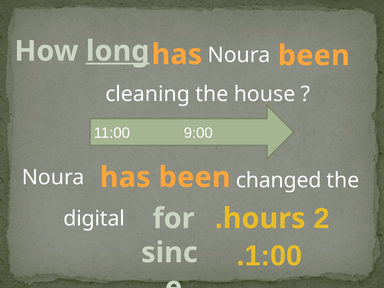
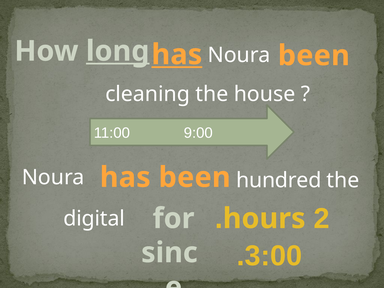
has at (177, 55) underline: none -> present
changed: changed -> hundred
1:00: 1:00 -> 3:00
